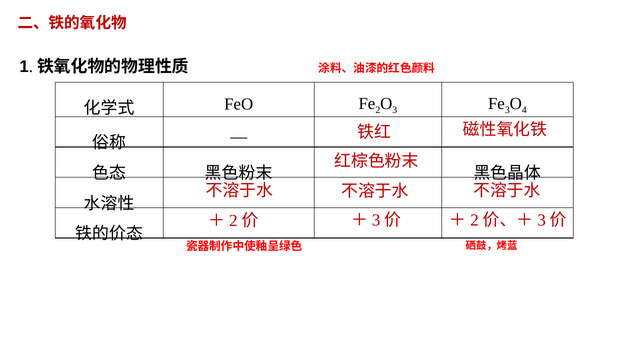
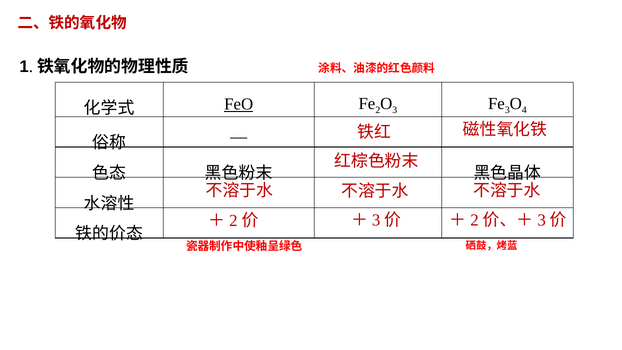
FeO underline: none -> present
